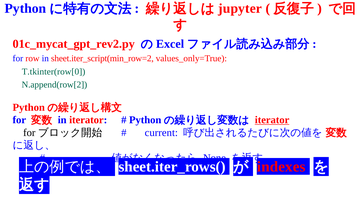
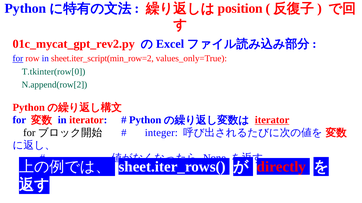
jupyter: jupyter -> position
for at (18, 59) underline: none -> present
current: current -> integer
indexes: indexes -> directly
